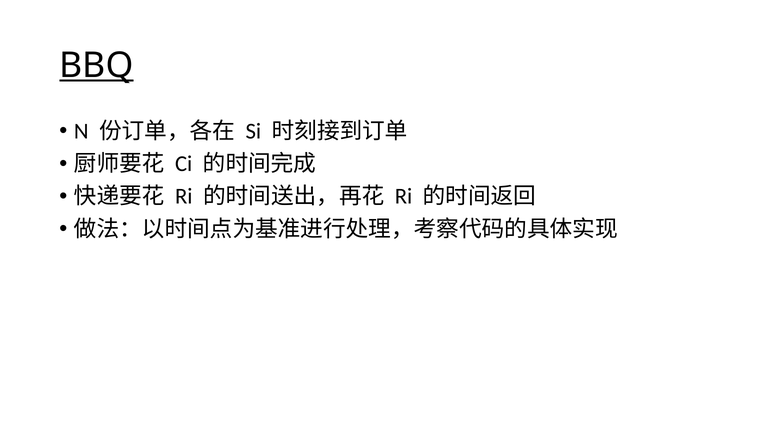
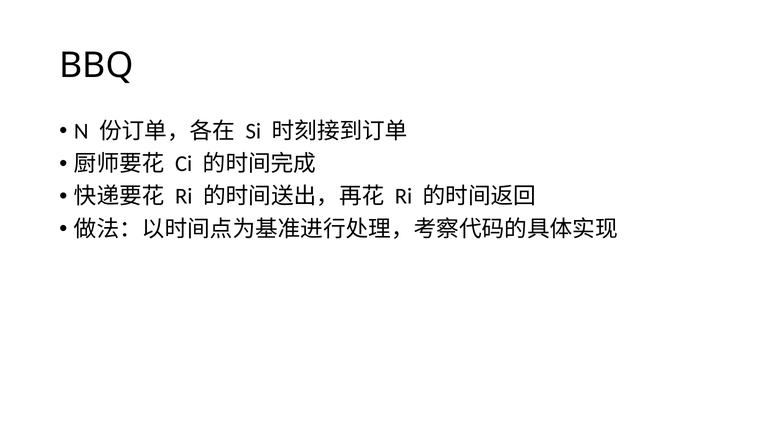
BBQ underline: present -> none
